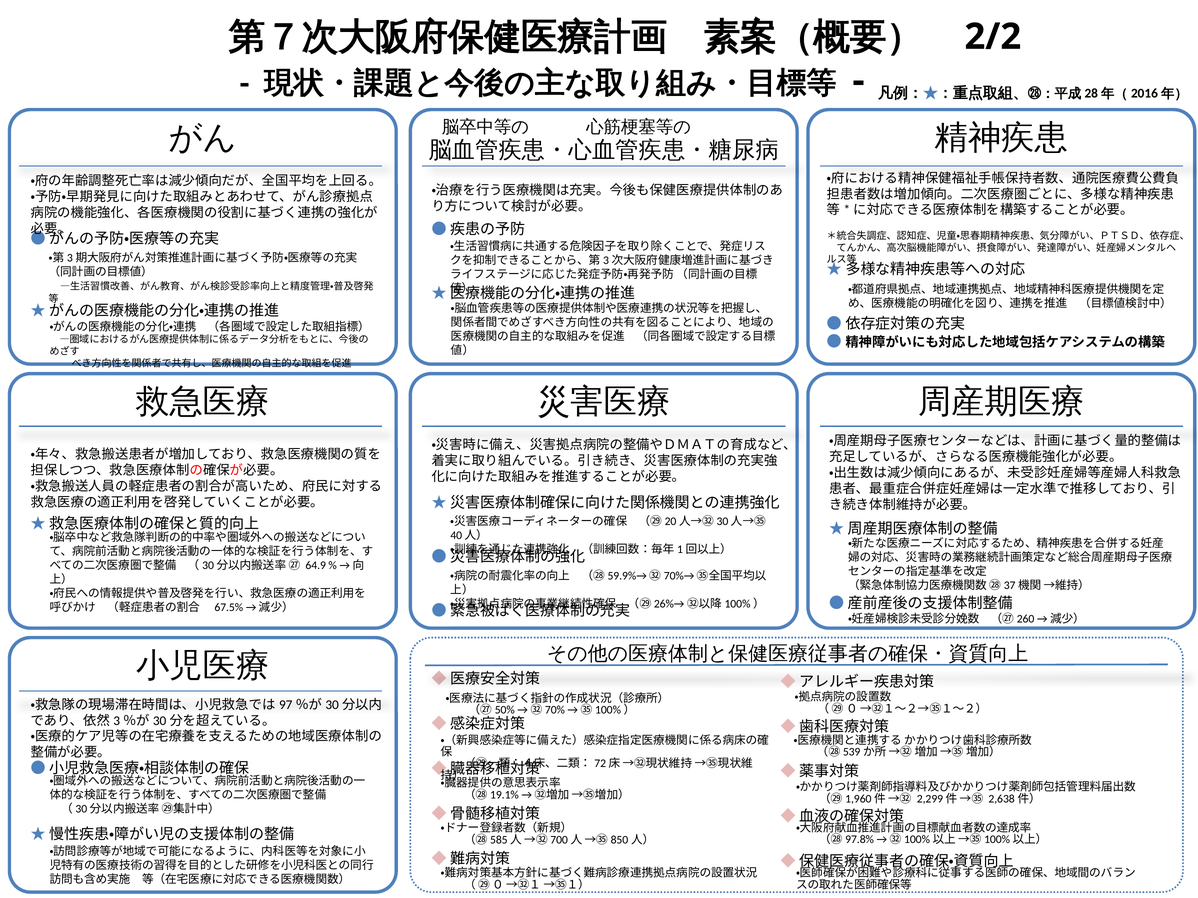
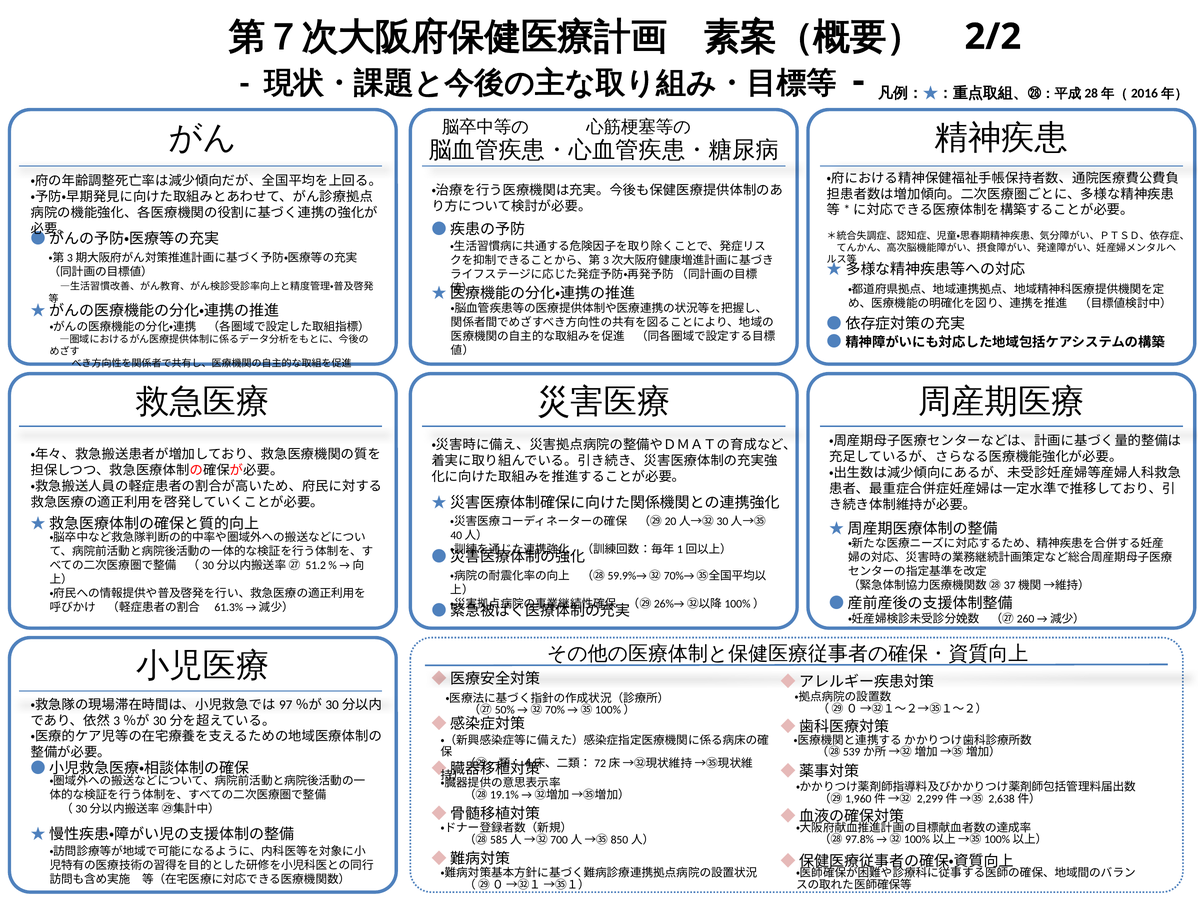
64.9: 64.9 -> 51.2
67.5%: 67.5% -> 61.3%
